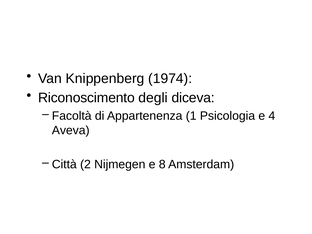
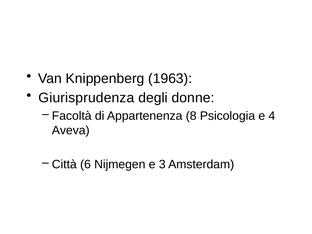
1974: 1974 -> 1963
Riconoscimento: Riconoscimento -> Giurisprudenza
diceva: diceva -> donne
1: 1 -> 8
2: 2 -> 6
8: 8 -> 3
